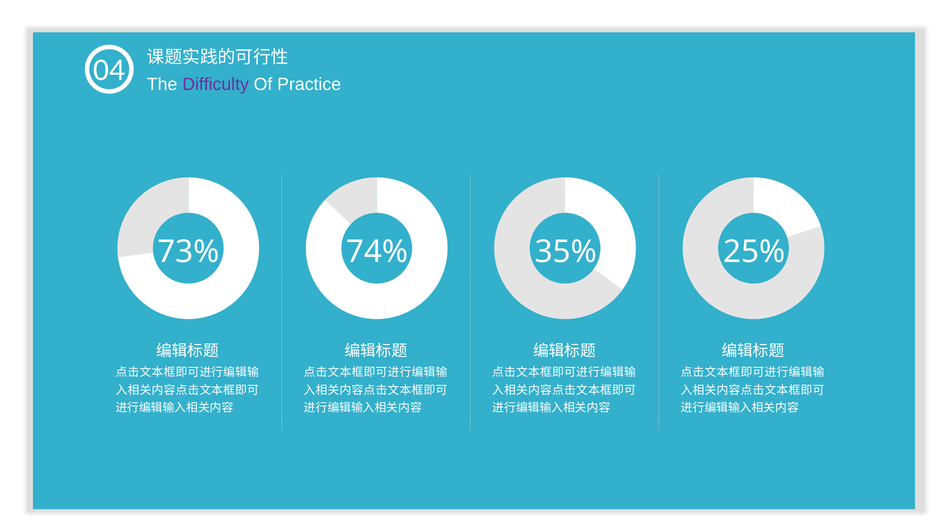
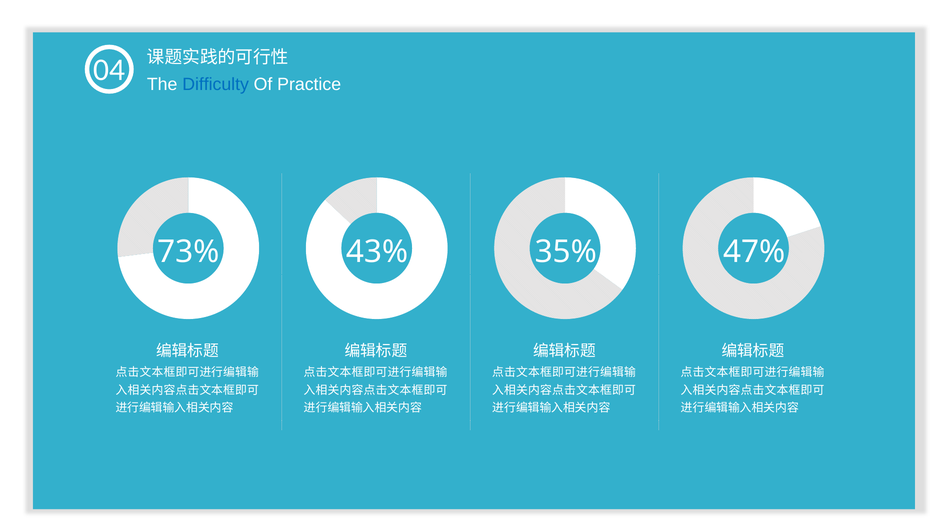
Difficulty colour: purple -> blue
74%: 74% -> 43%
25%: 25% -> 47%
